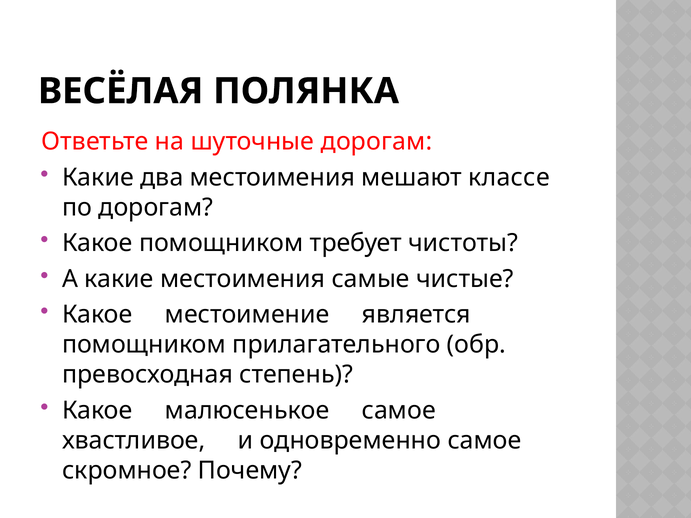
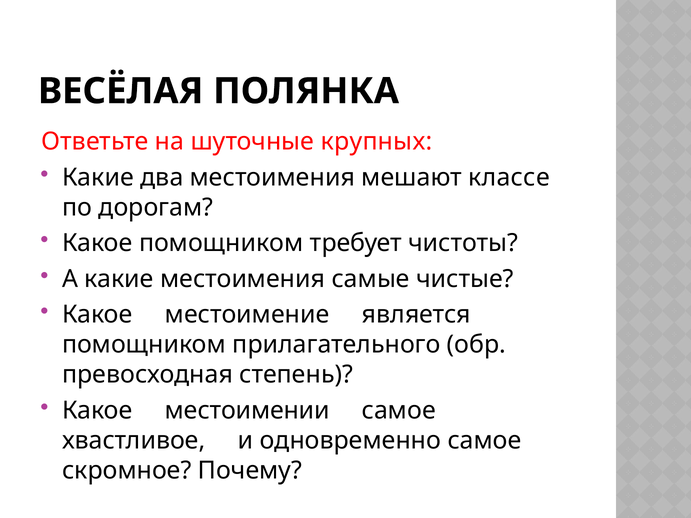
шуточные дорогам: дорогам -> крупных
малюсенькое: малюсенькое -> местоимении
